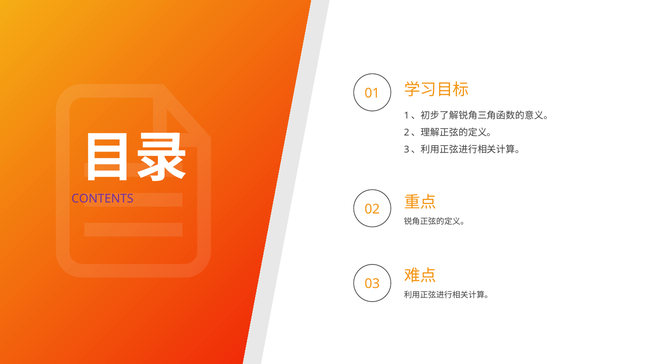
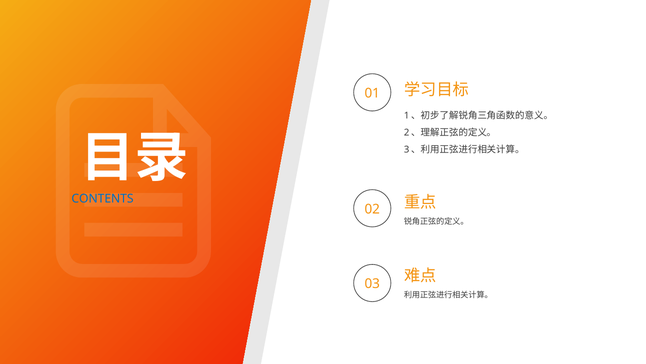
CONTENTS colour: purple -> blue
